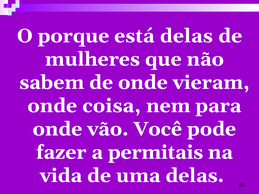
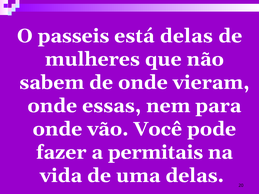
porque: porque -> passeis
coisa: coisa -> essas
